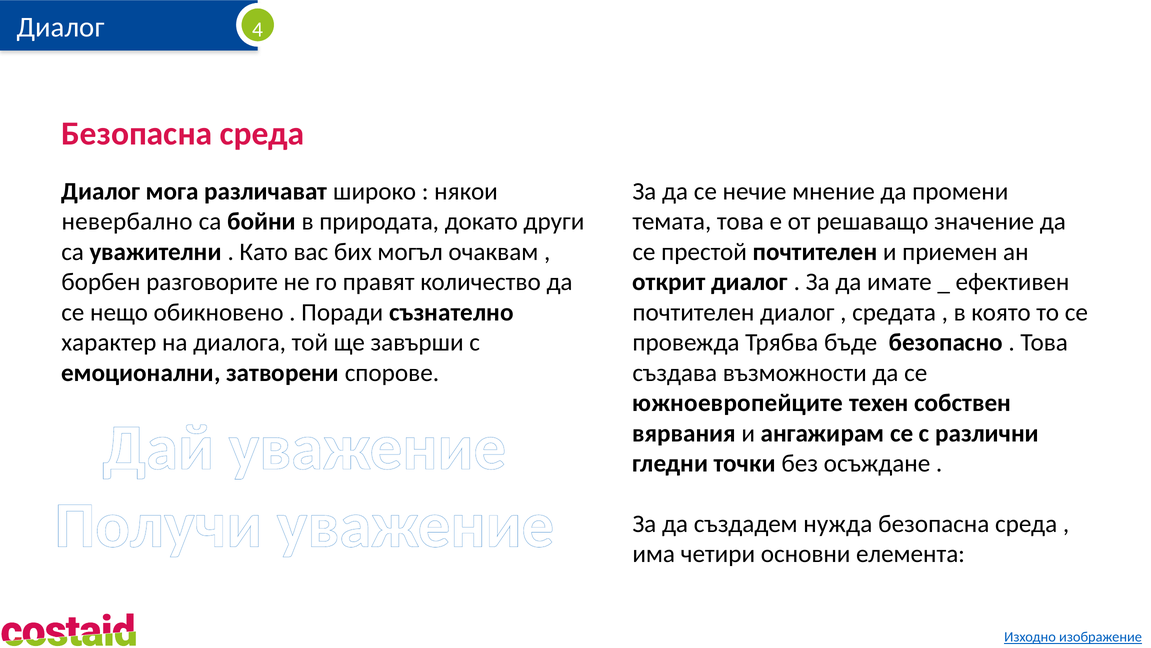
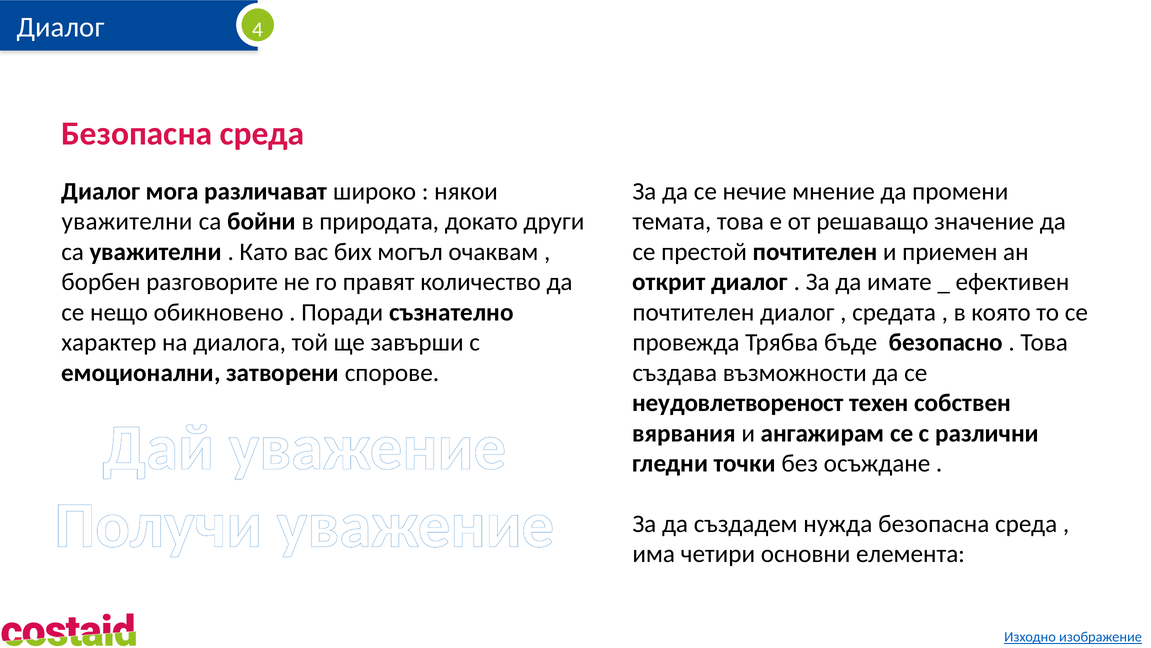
невербално at (127, 221): невербално -> уважителни
южноевропейците: южноевропейците -> неудовлетвореност
